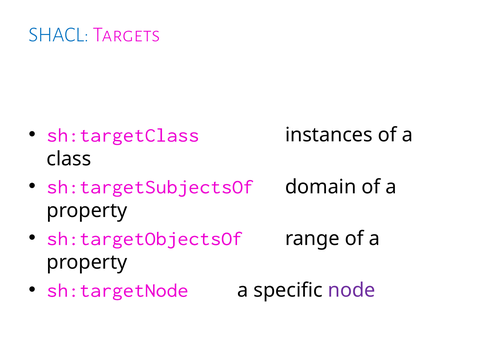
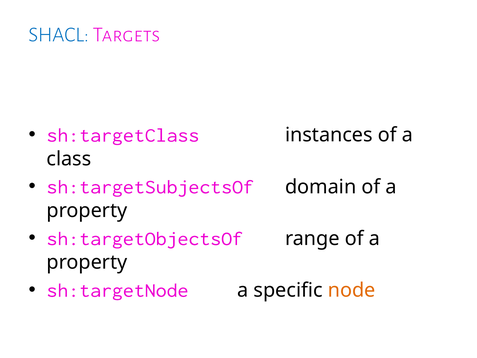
node colour: purple -> orange
